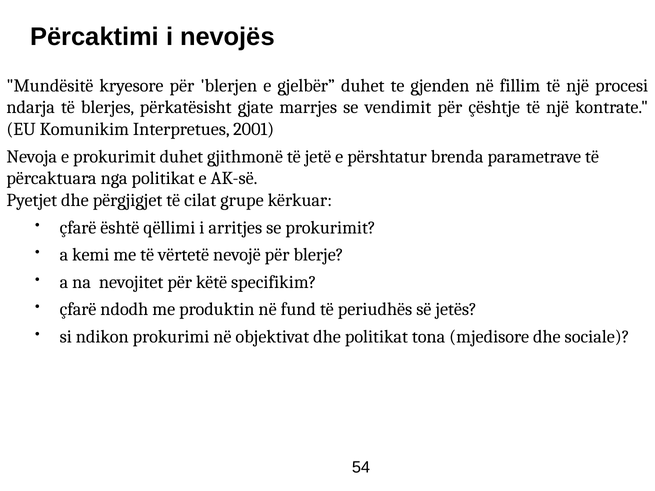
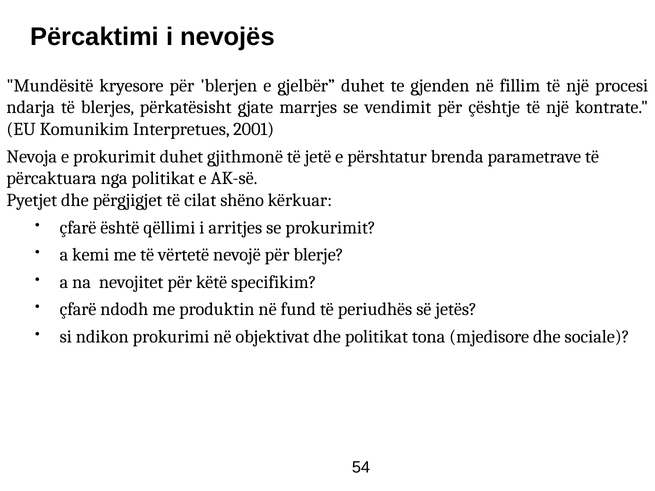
grupe: grupe -> shëno
